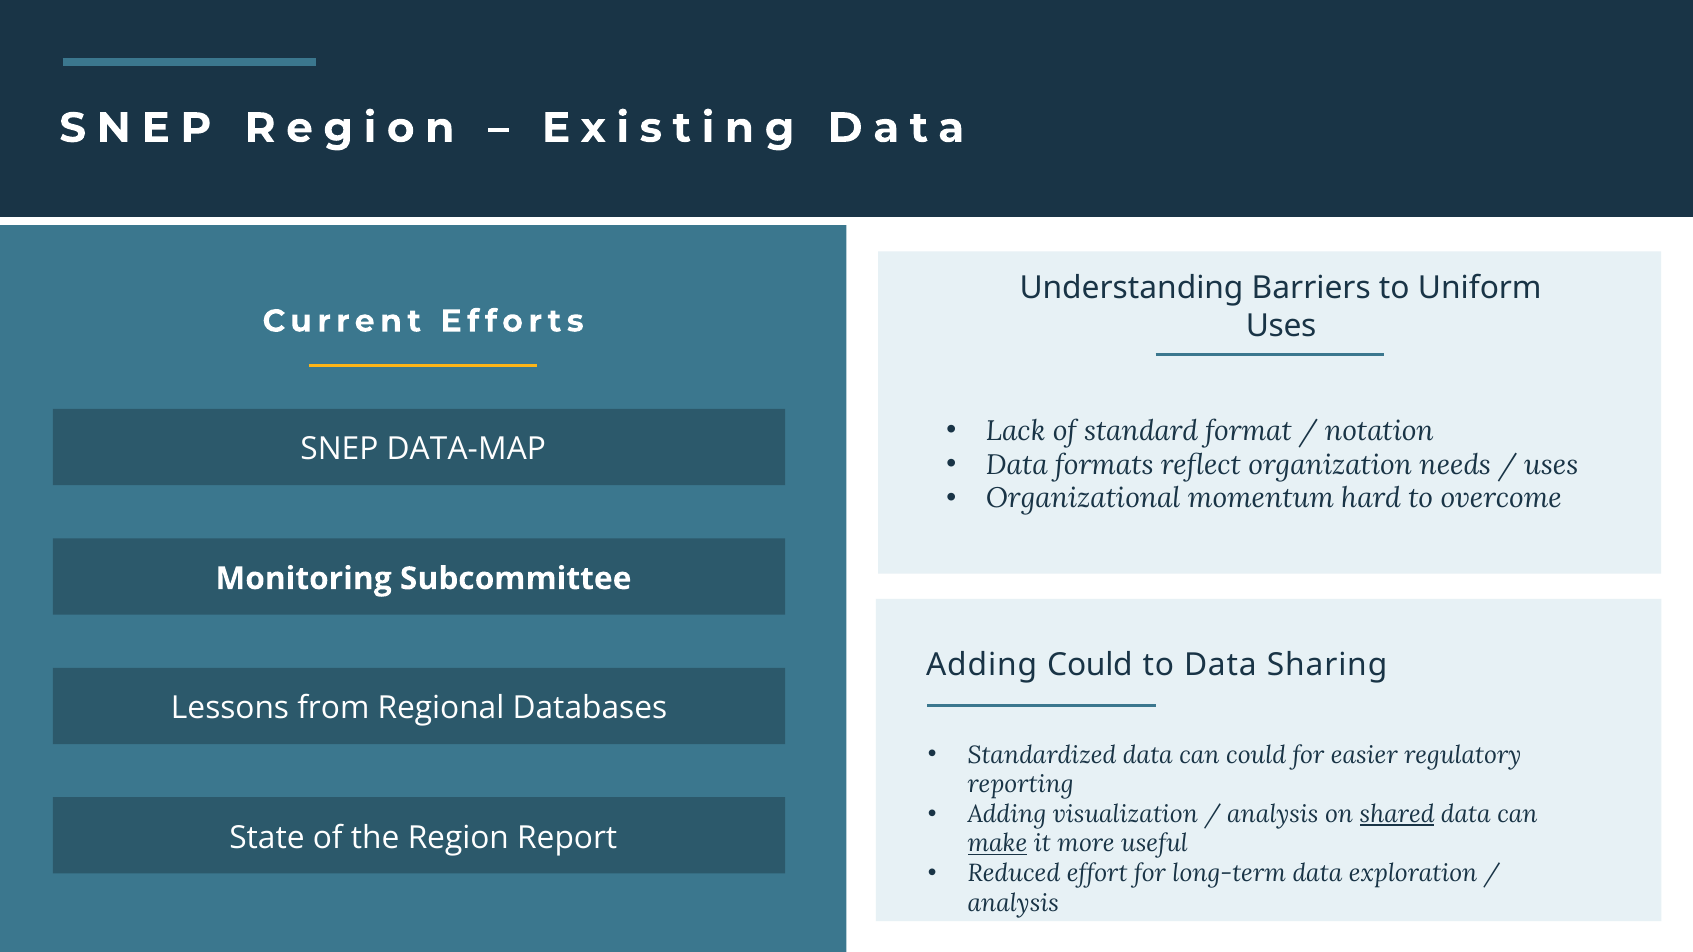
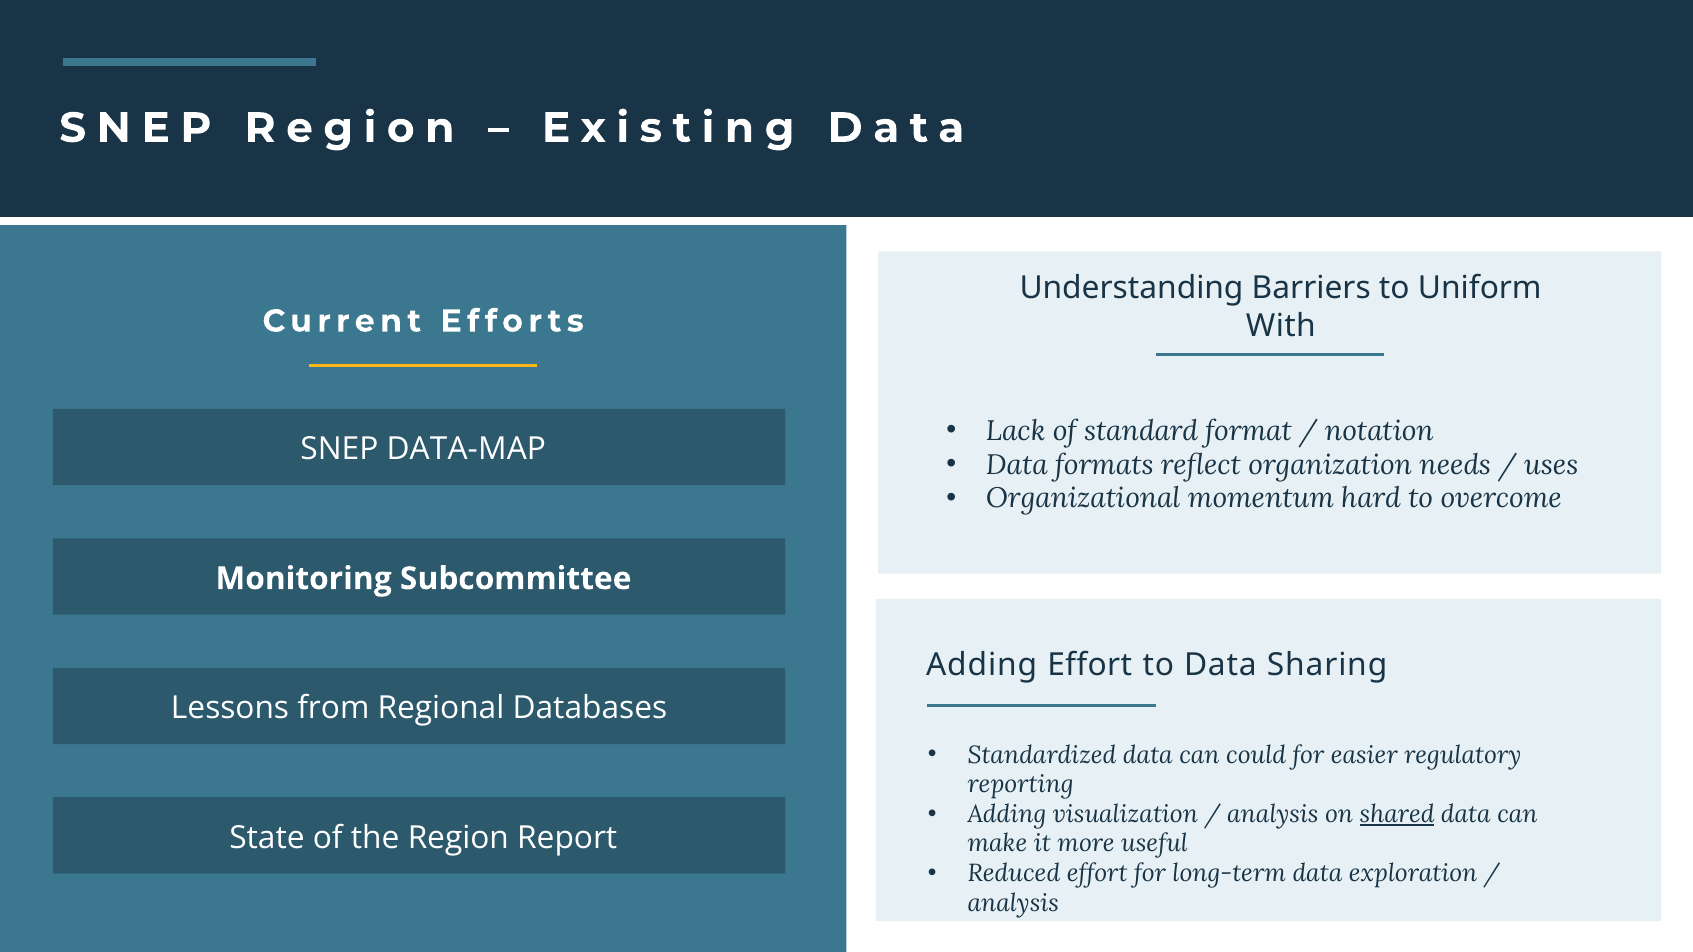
Uses at (1281, 326): Uses -> With
Adding Could: Could -> Effort
make underline: present -> none
